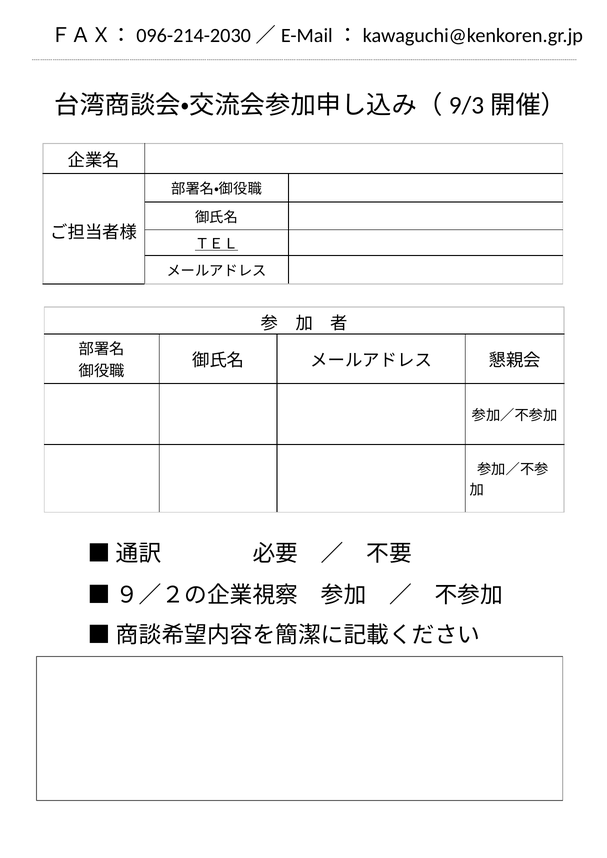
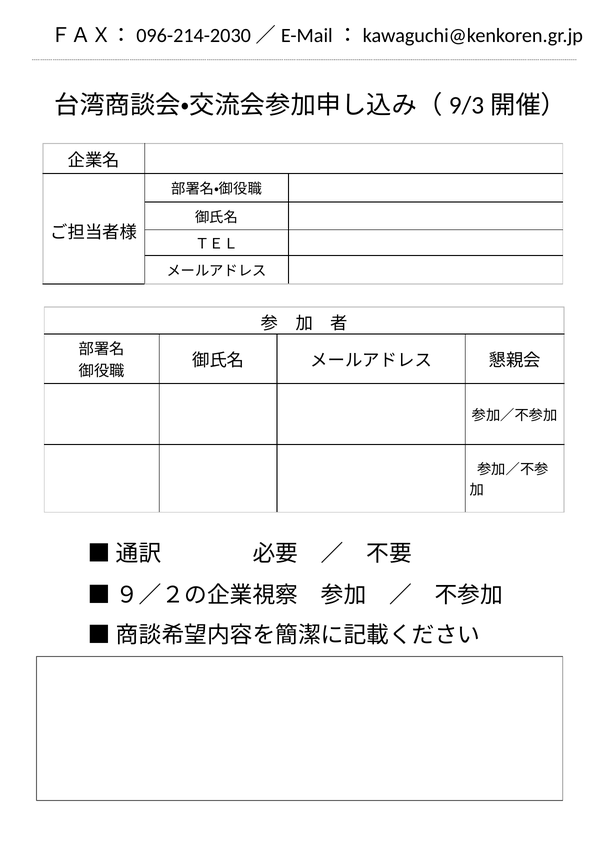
ＴＥＬ underline: present -> none
